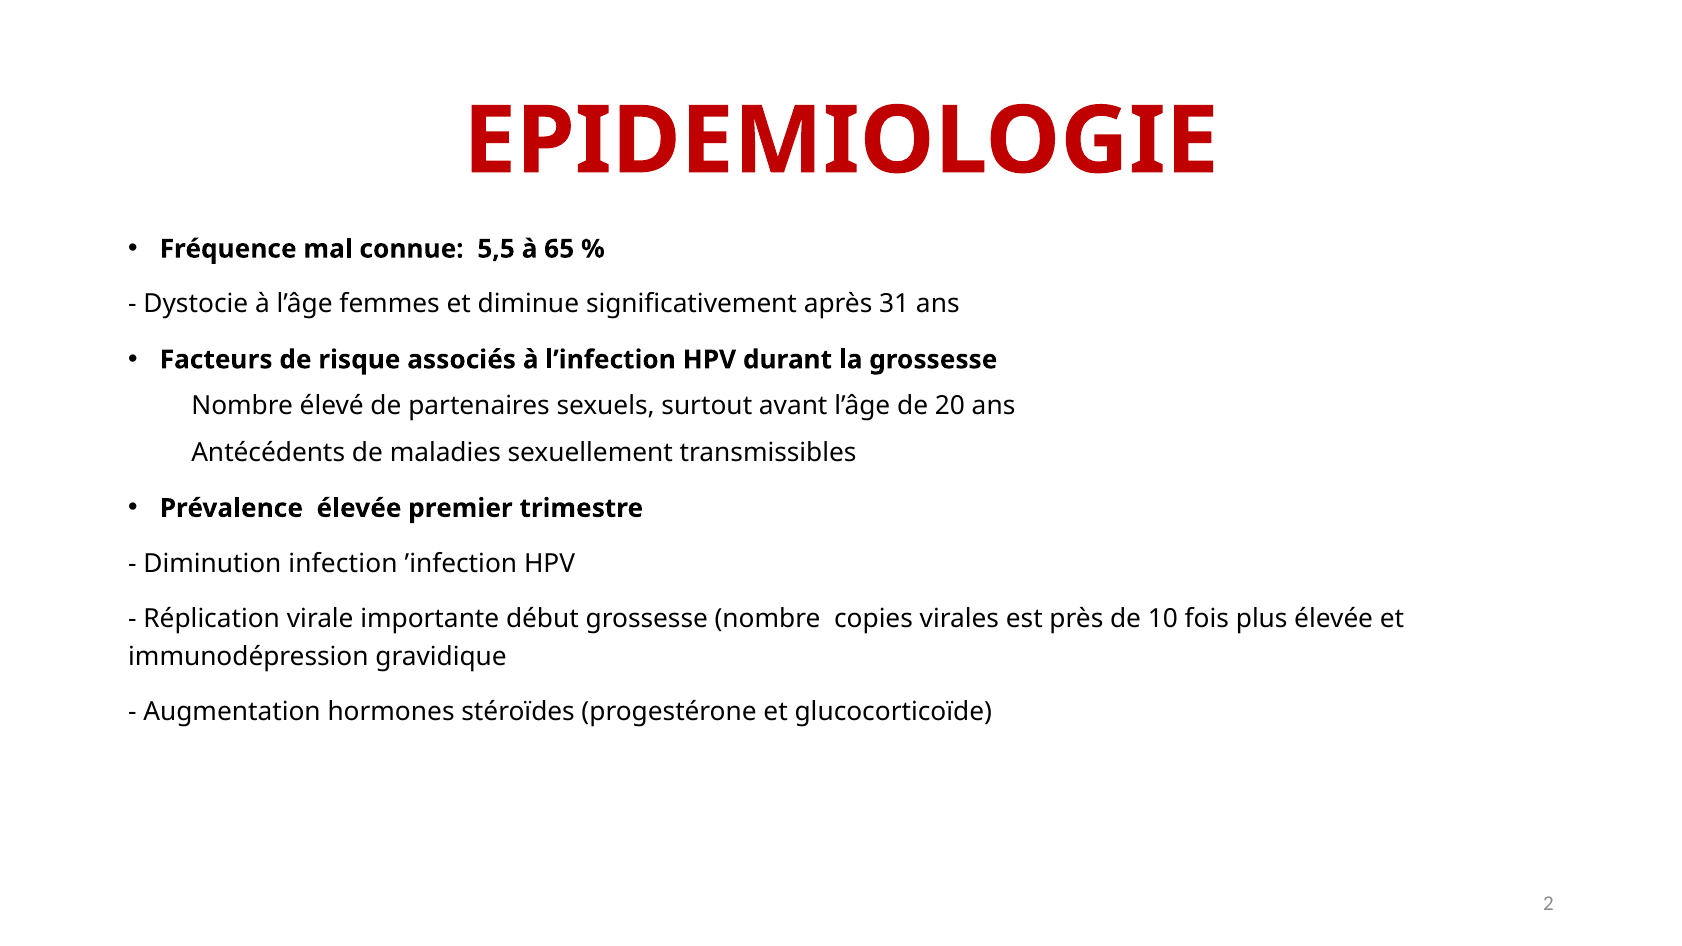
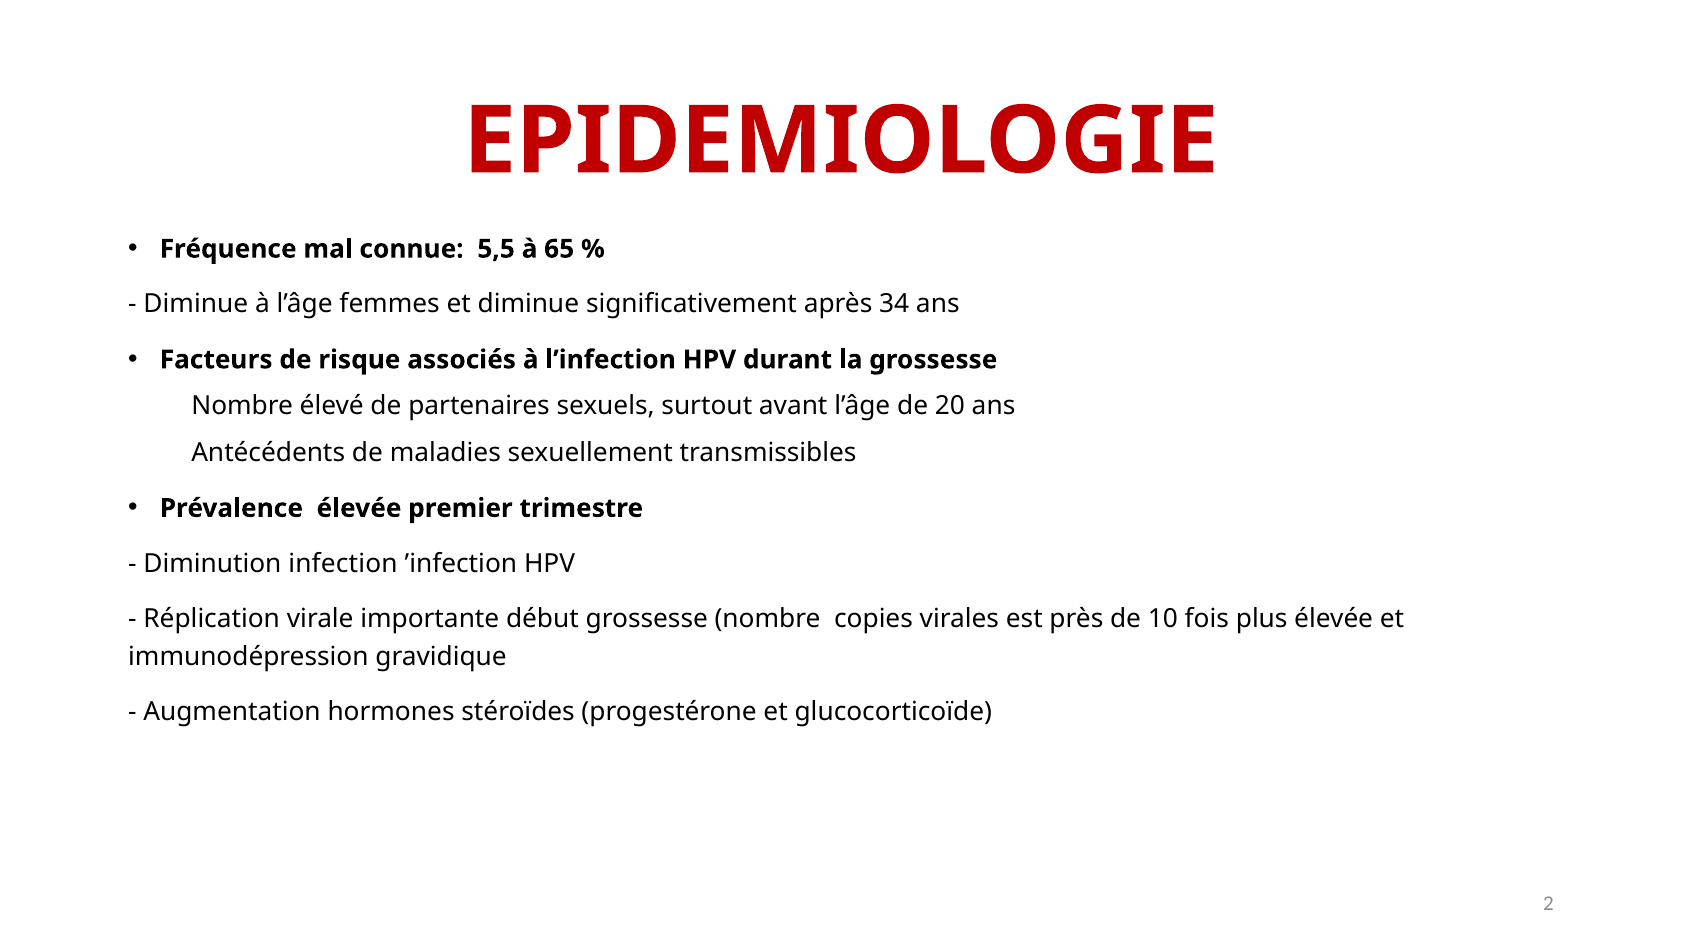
Dystocie at (196, 304): Dystocie -> Diminue
31: 31 -> 34
